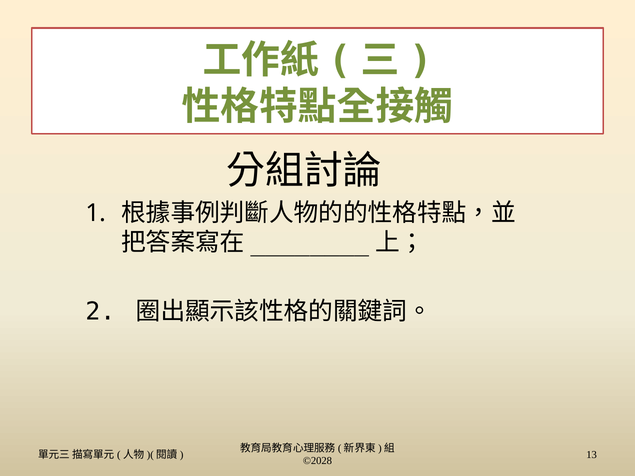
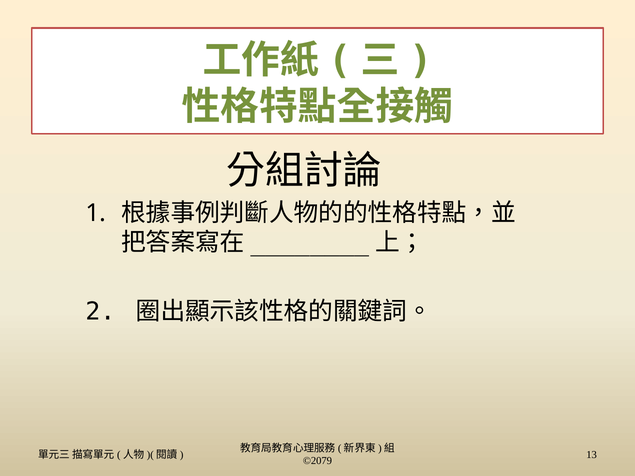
©2028: ©2028 -> ©2079
